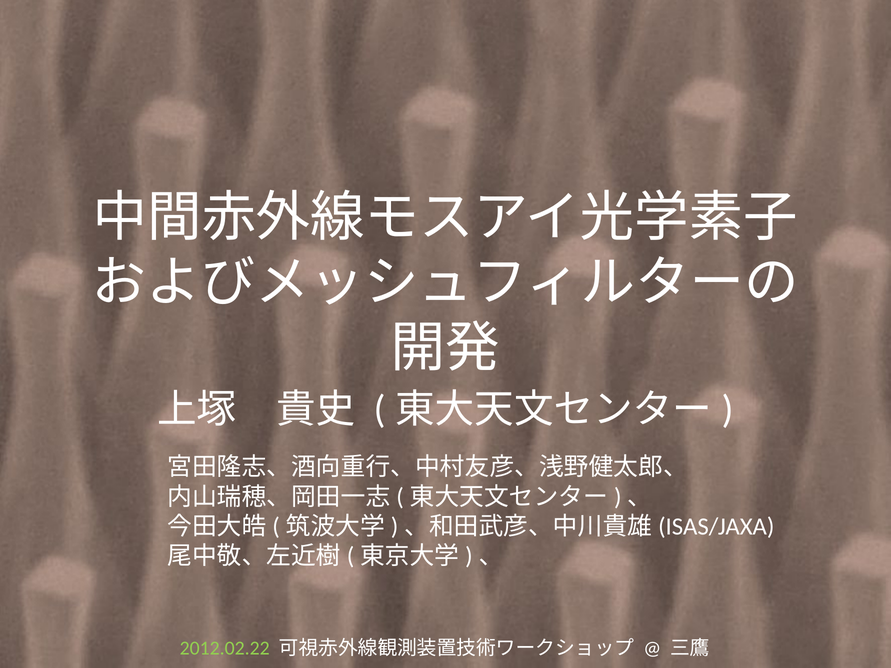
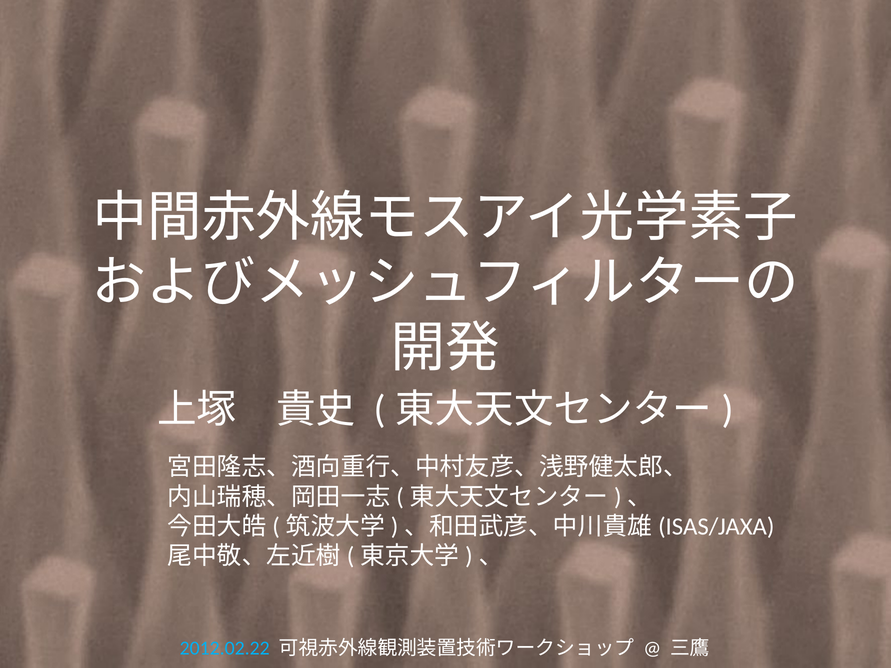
2012.02.22 colour: light green -> light blue
